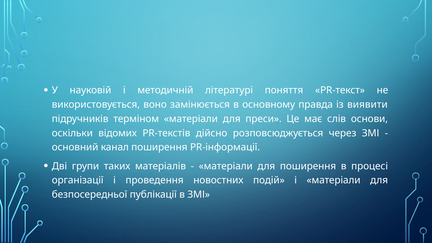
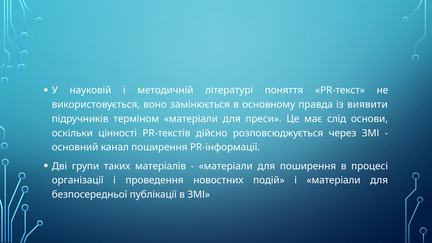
слів: слів -> слід
відомих: відомих -> цінності
